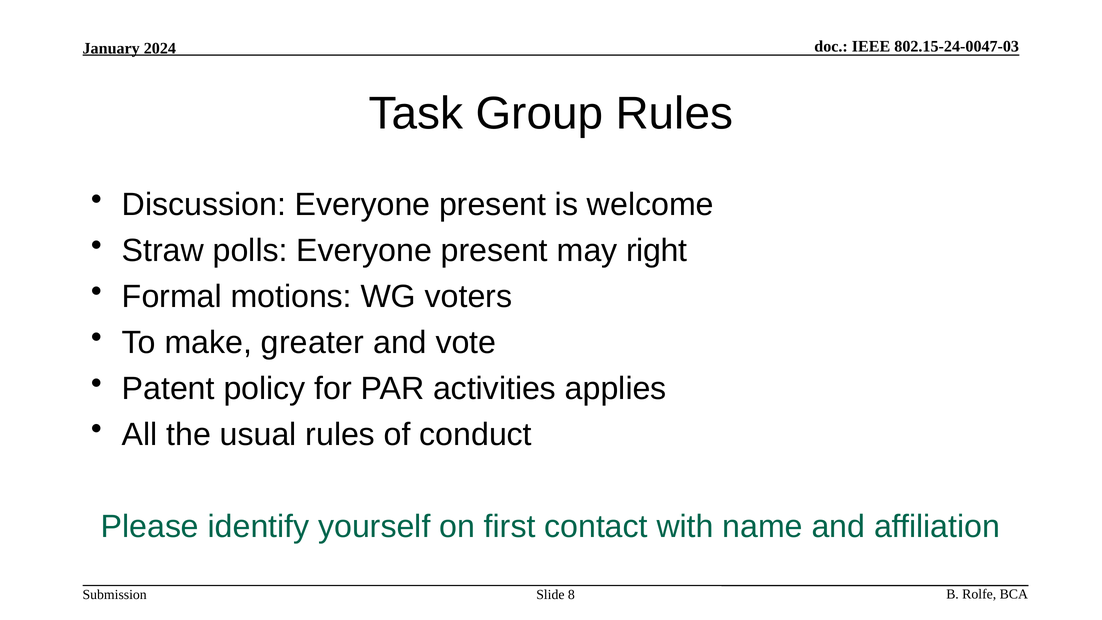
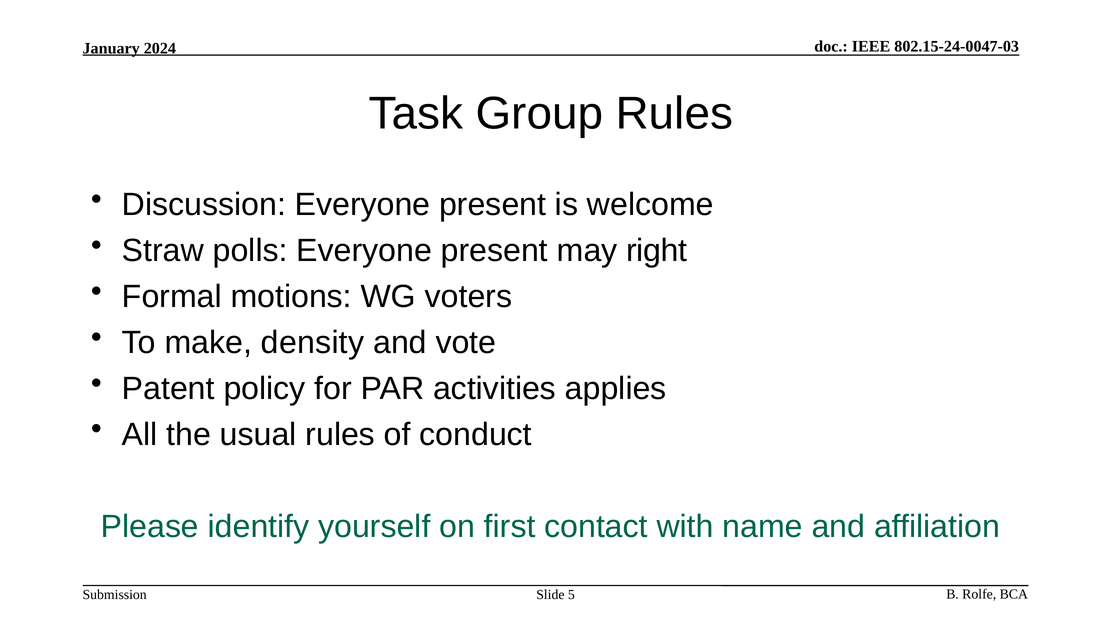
greater: greater -> density
8: 8 -> 5
